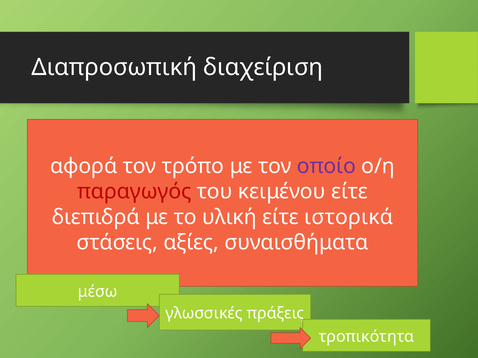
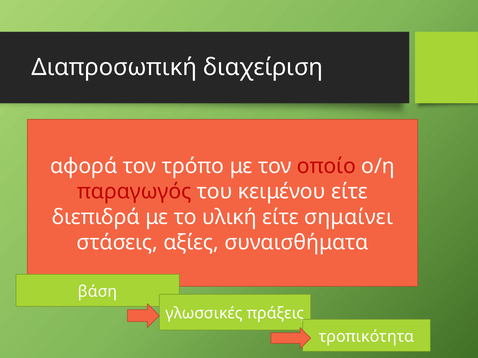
οποίο colour: purple -> red
ιστορικά: ιστορικά -> σημαίνει
μέσω: μέσω -> βάση
